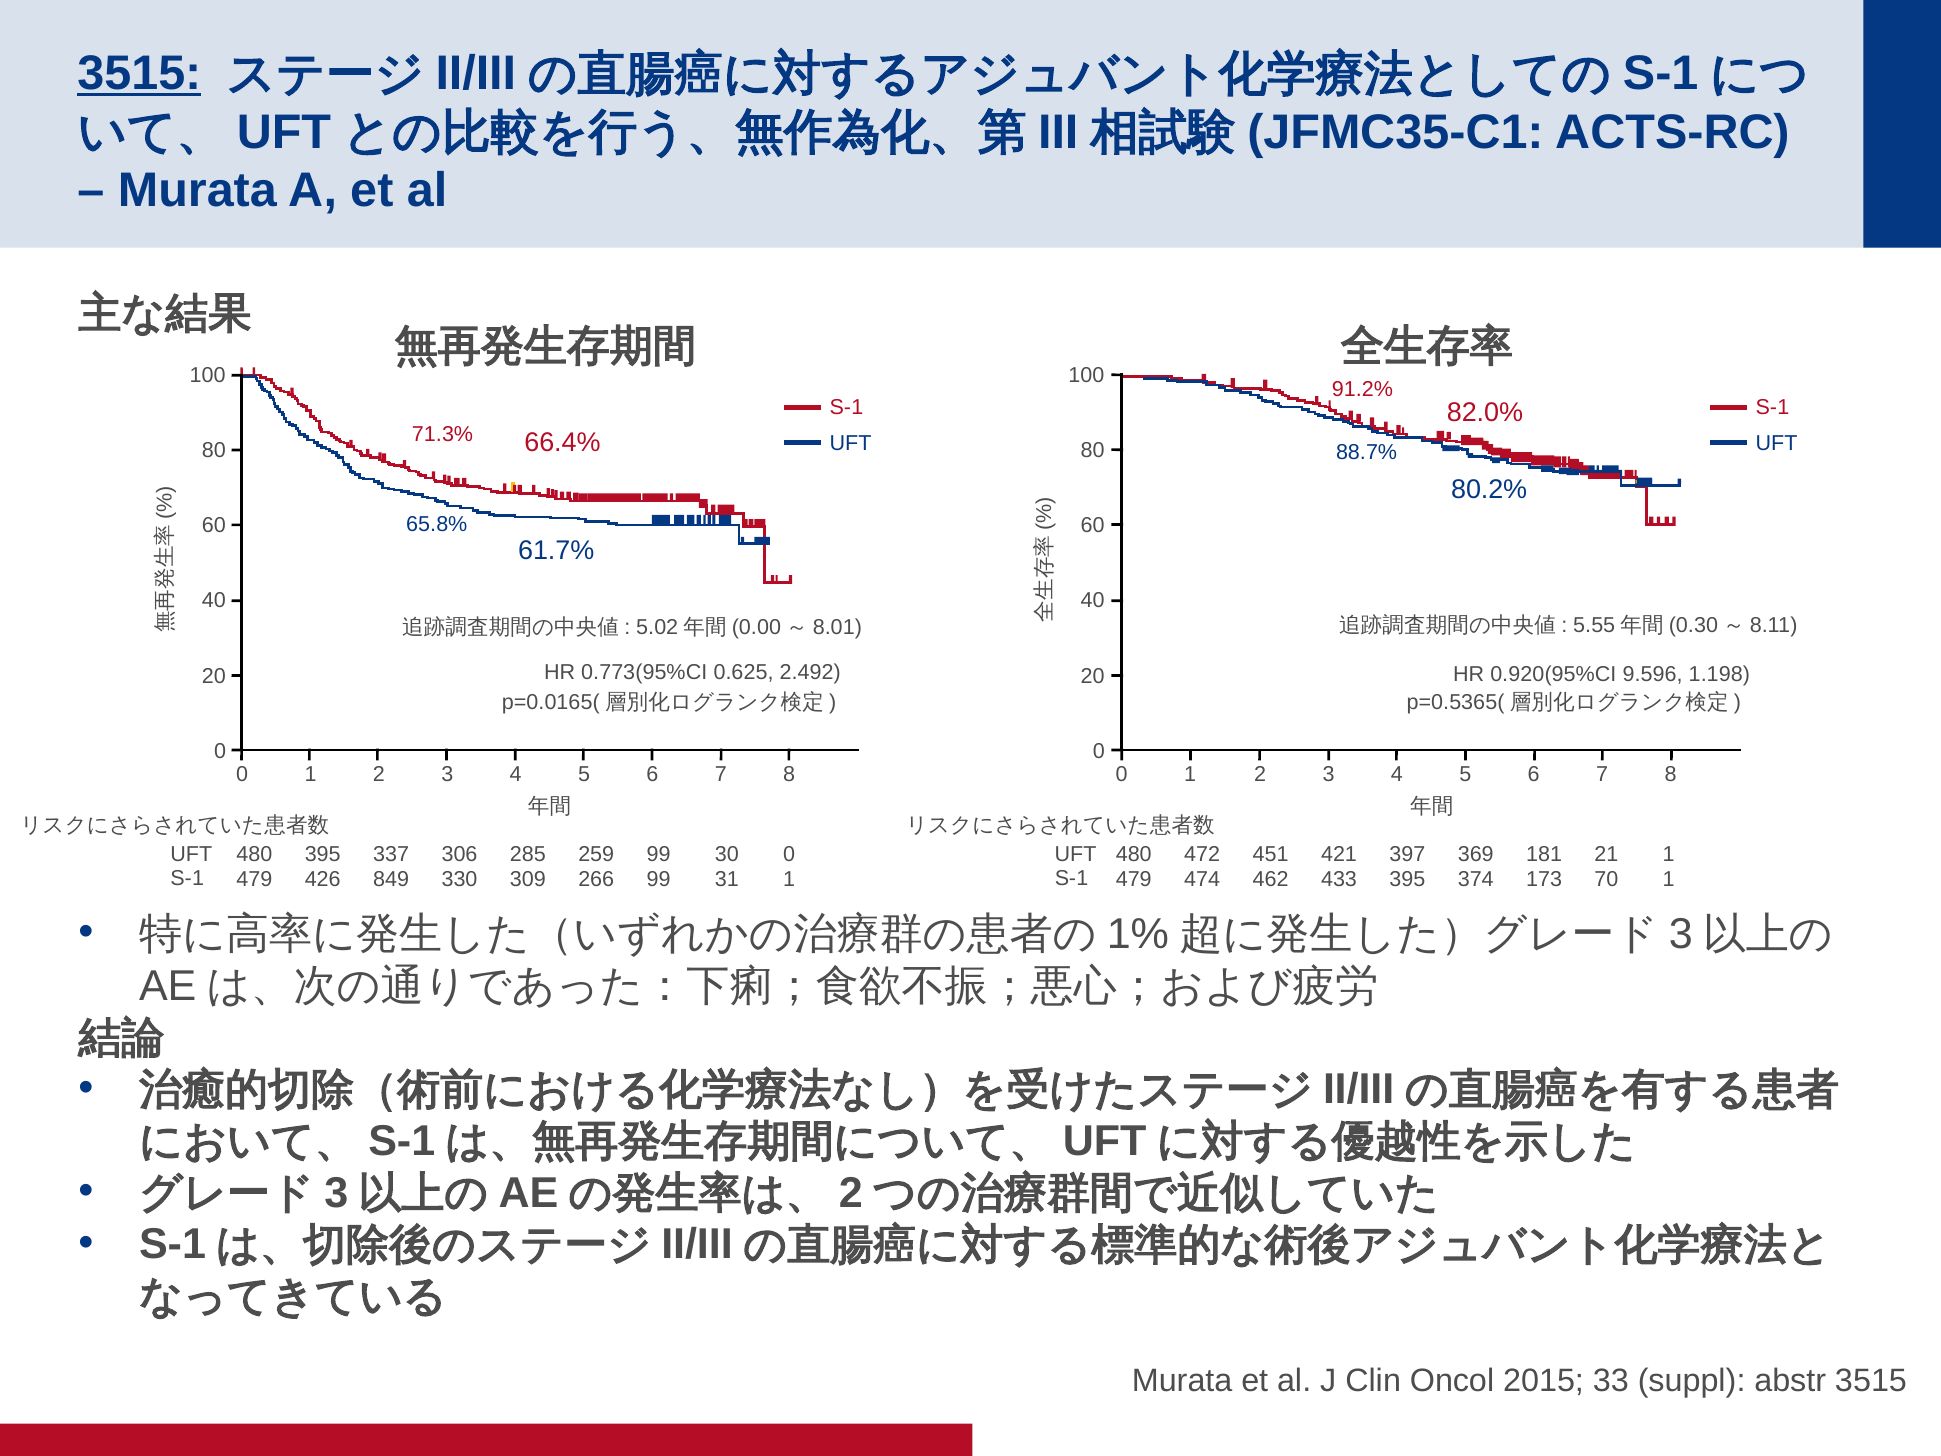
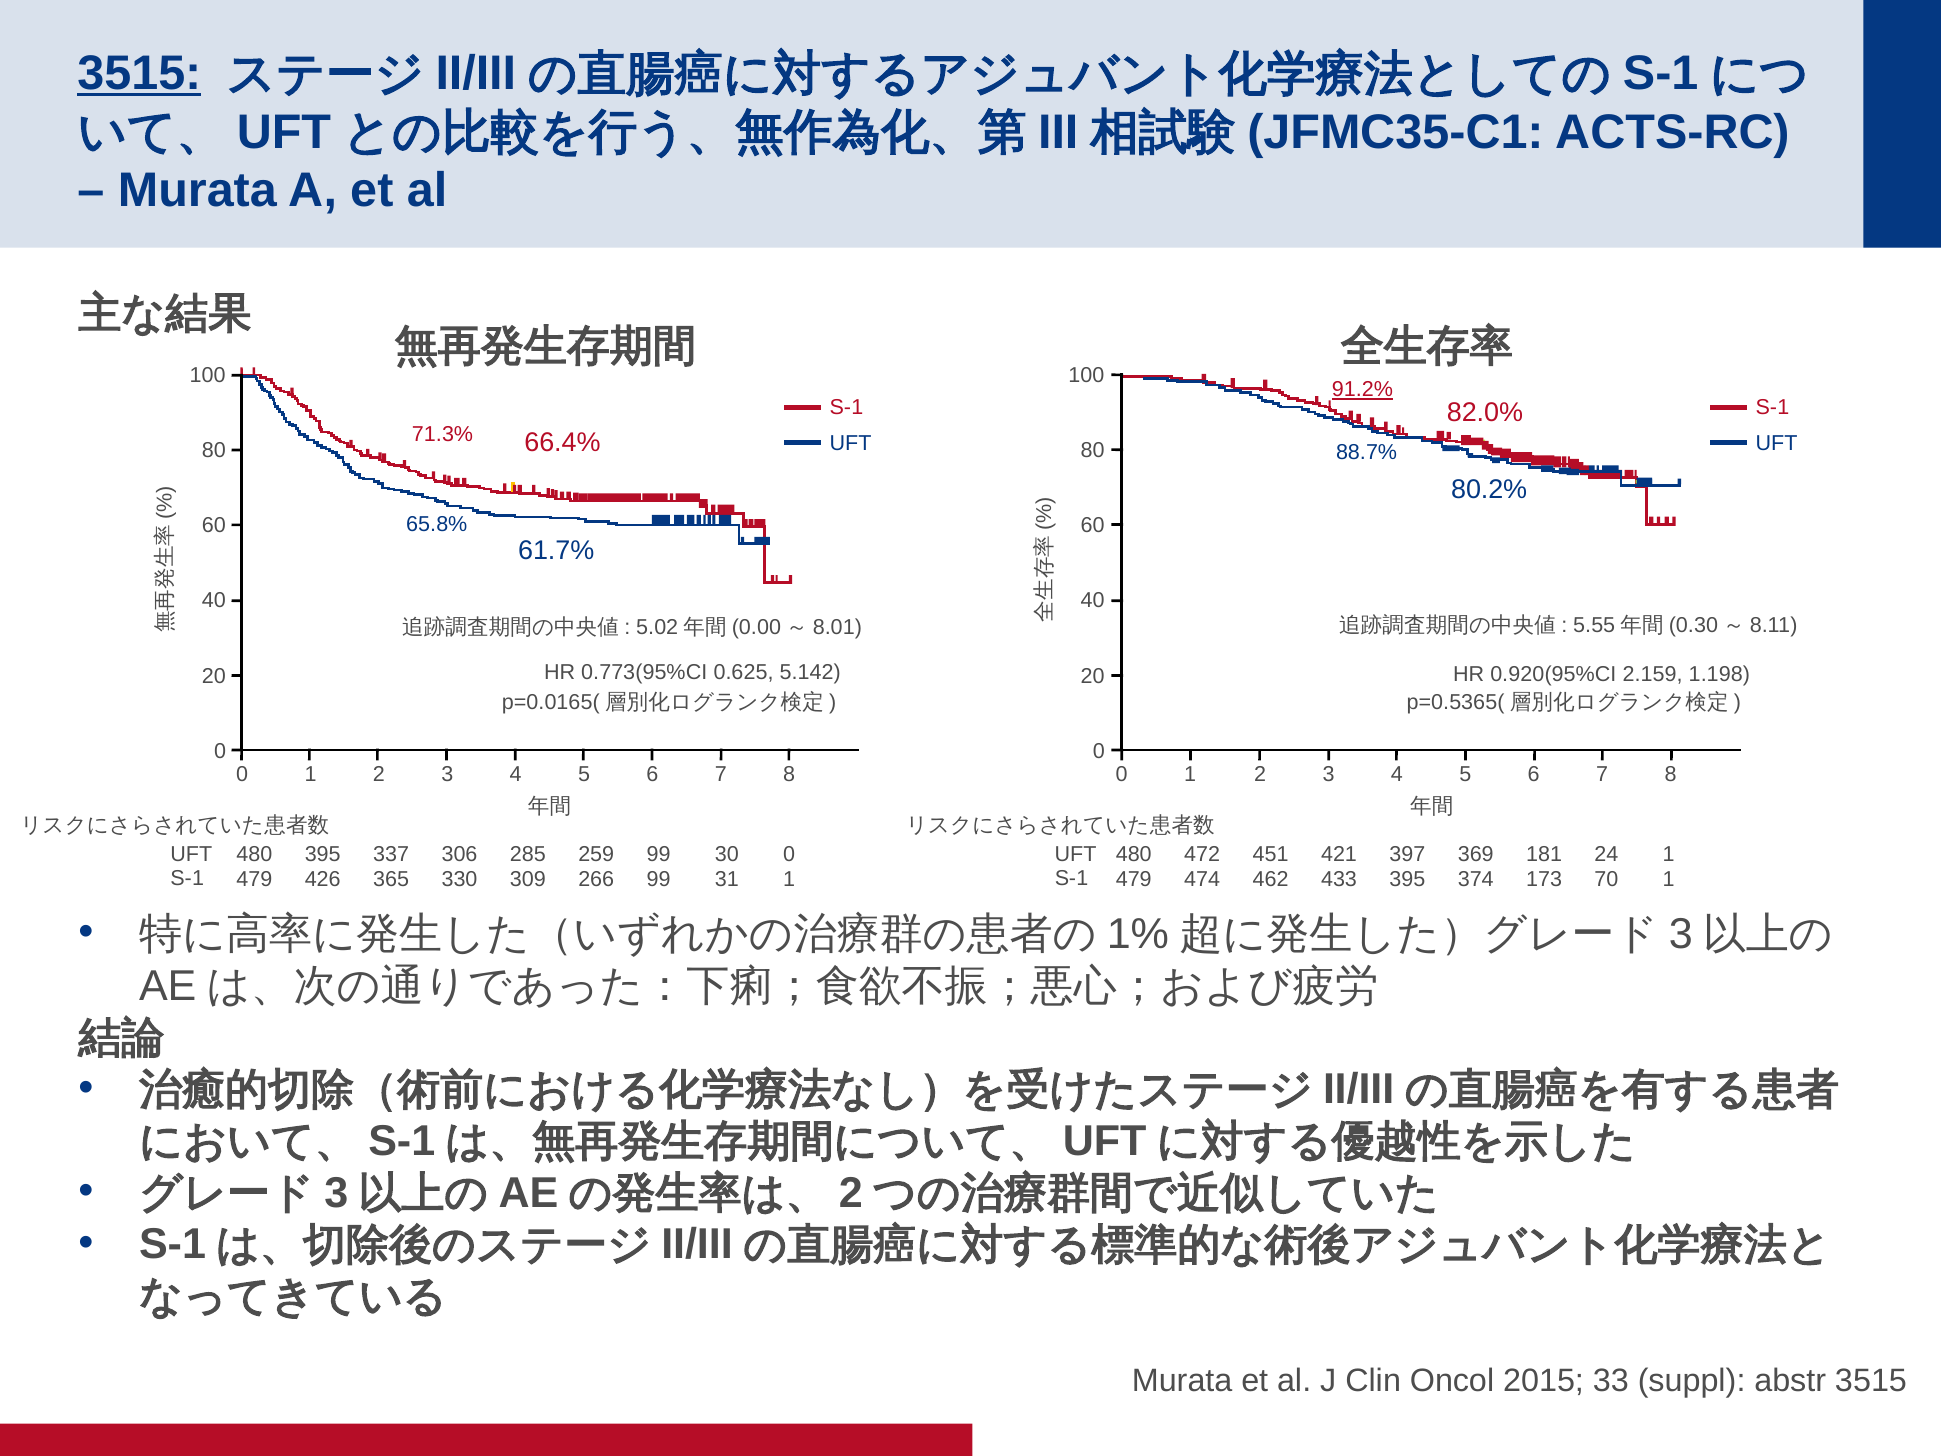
91.2% underline: none -> present
2.492: 2.492 -> 5.142
9.596: 9.596 -> 2.159
21: 21 -> 24
849: 849 -> 365
